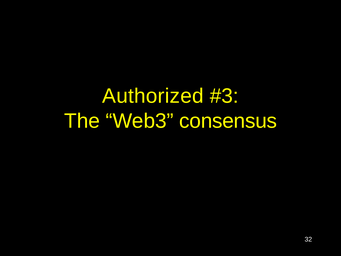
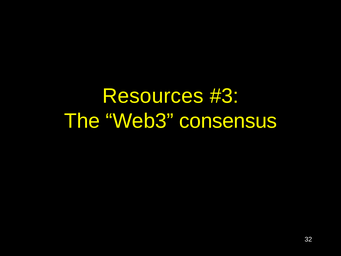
Authorized: Authorized -> Resources
